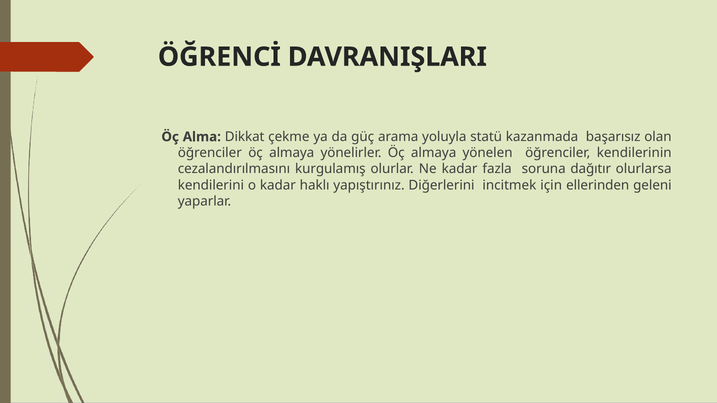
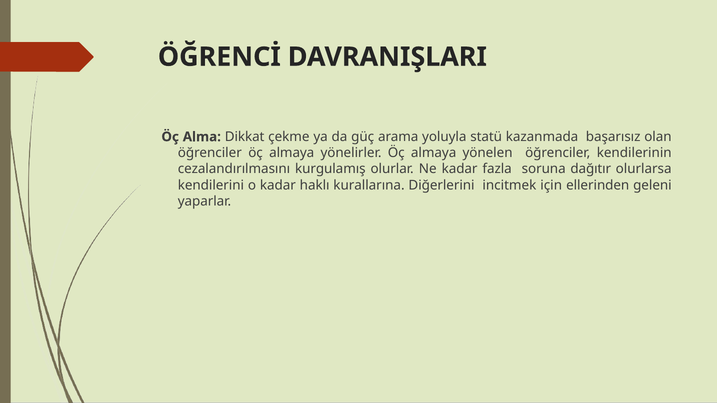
yapıştırınız: yapıştırınız -> kurallarına
